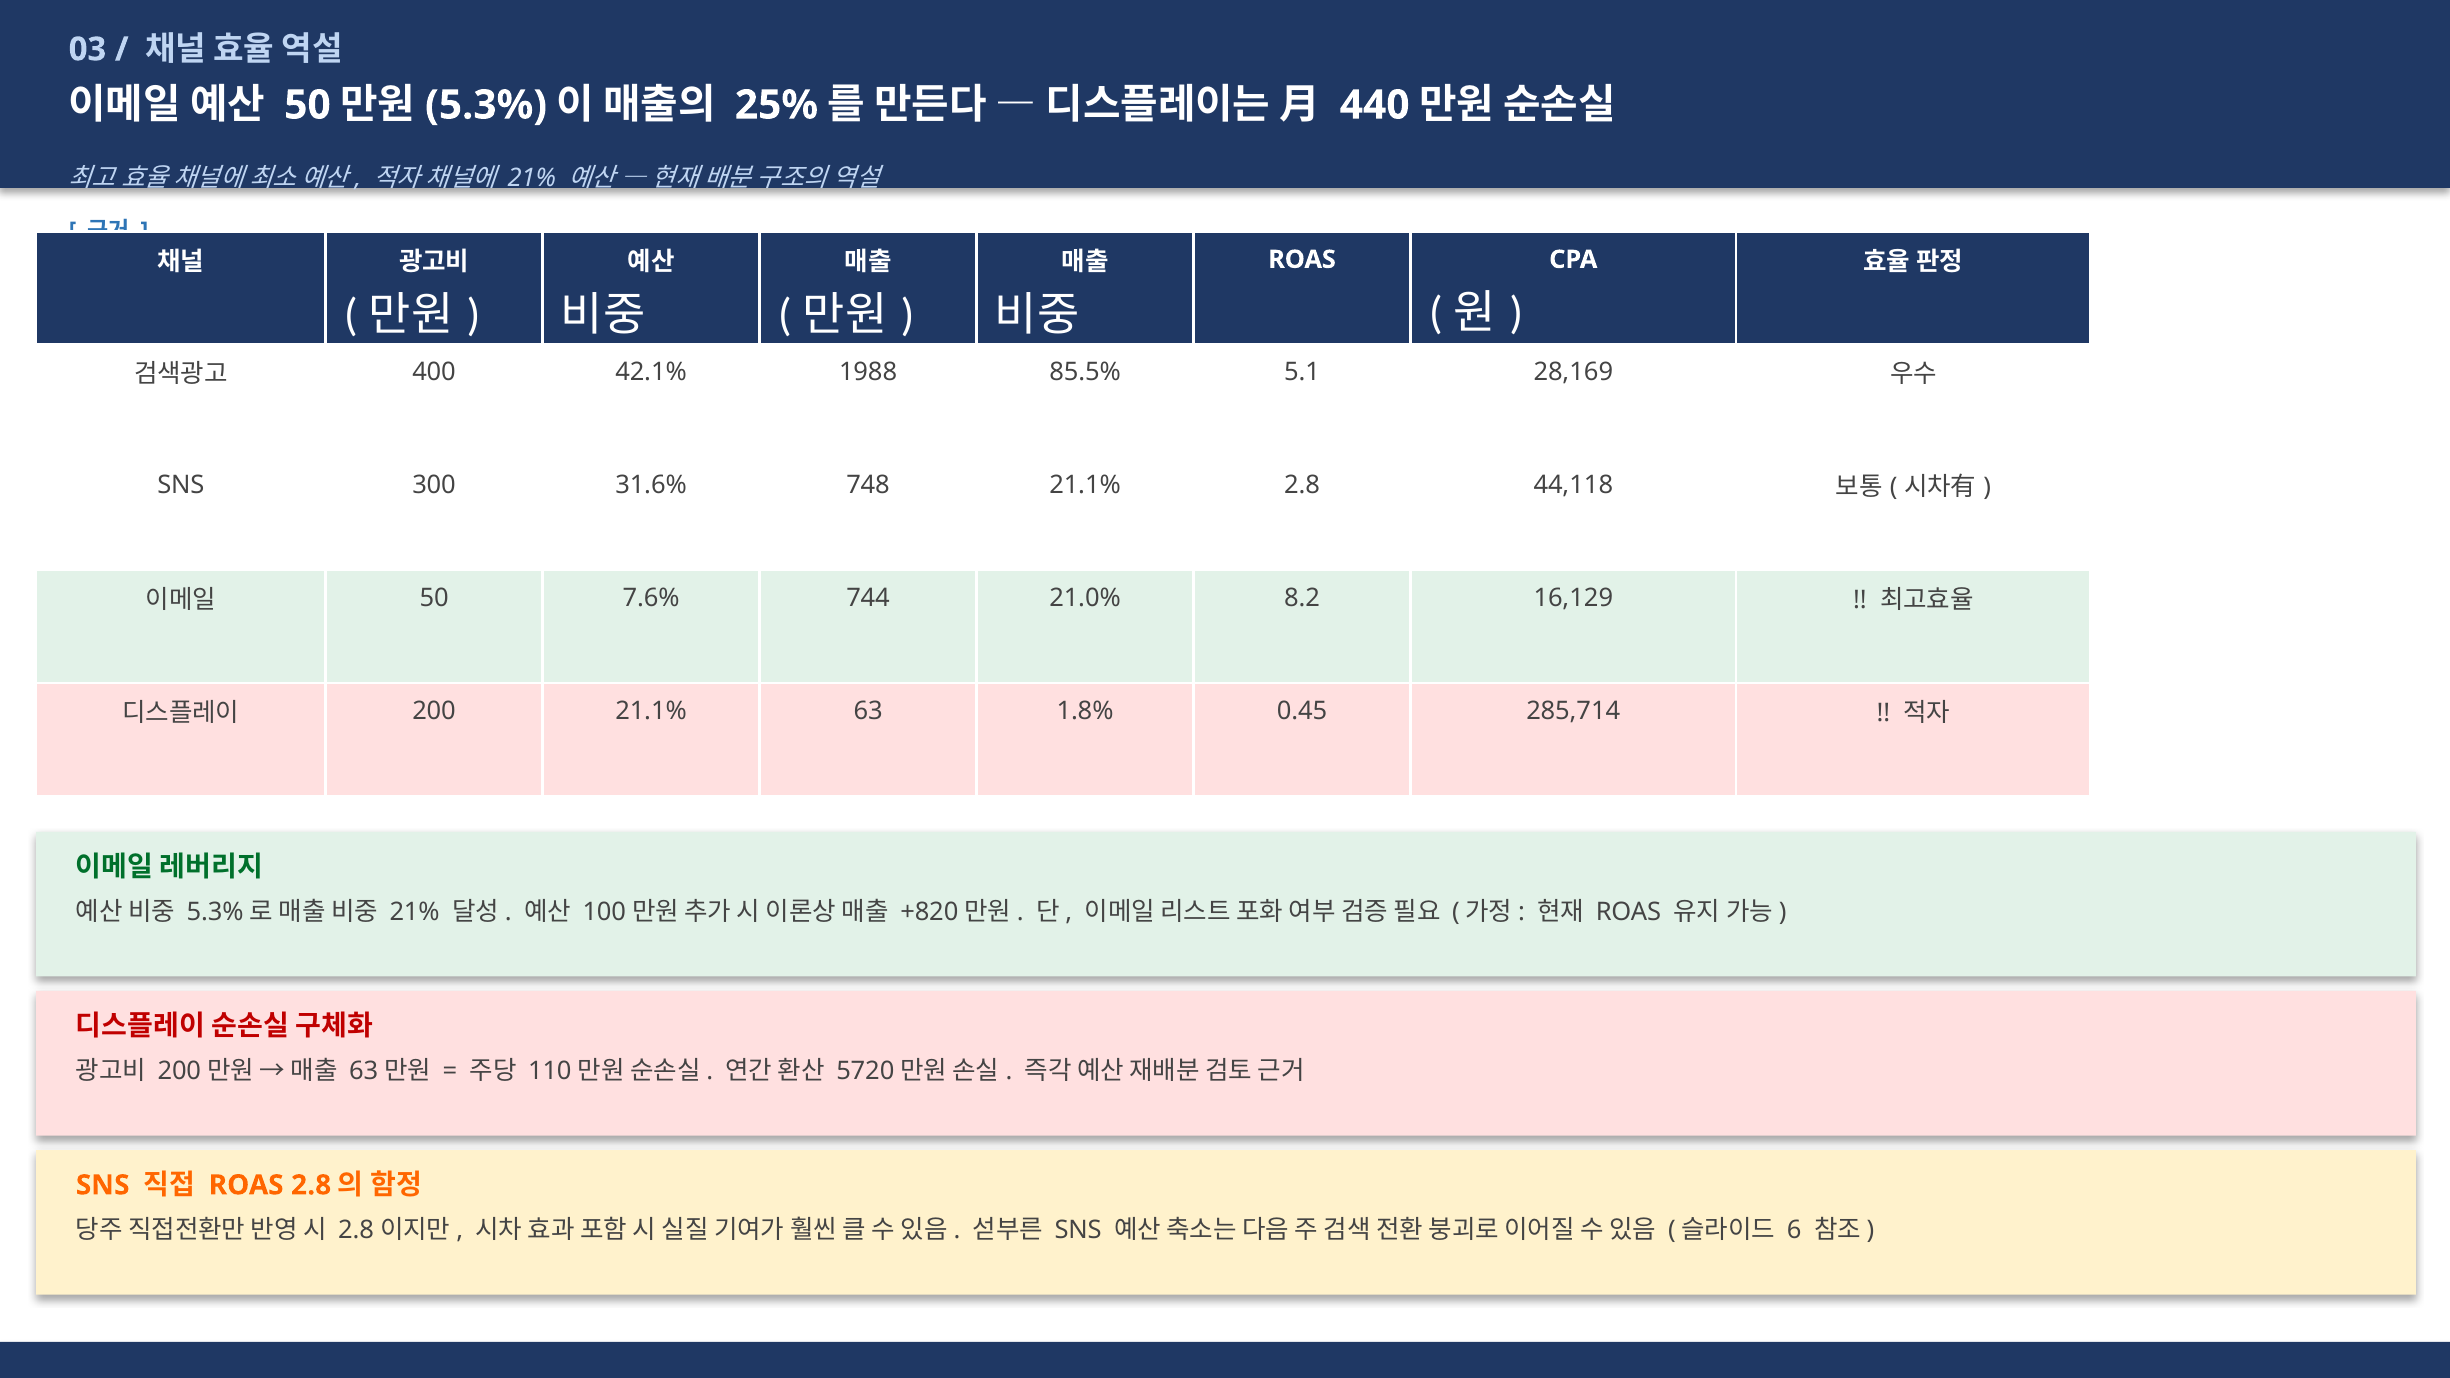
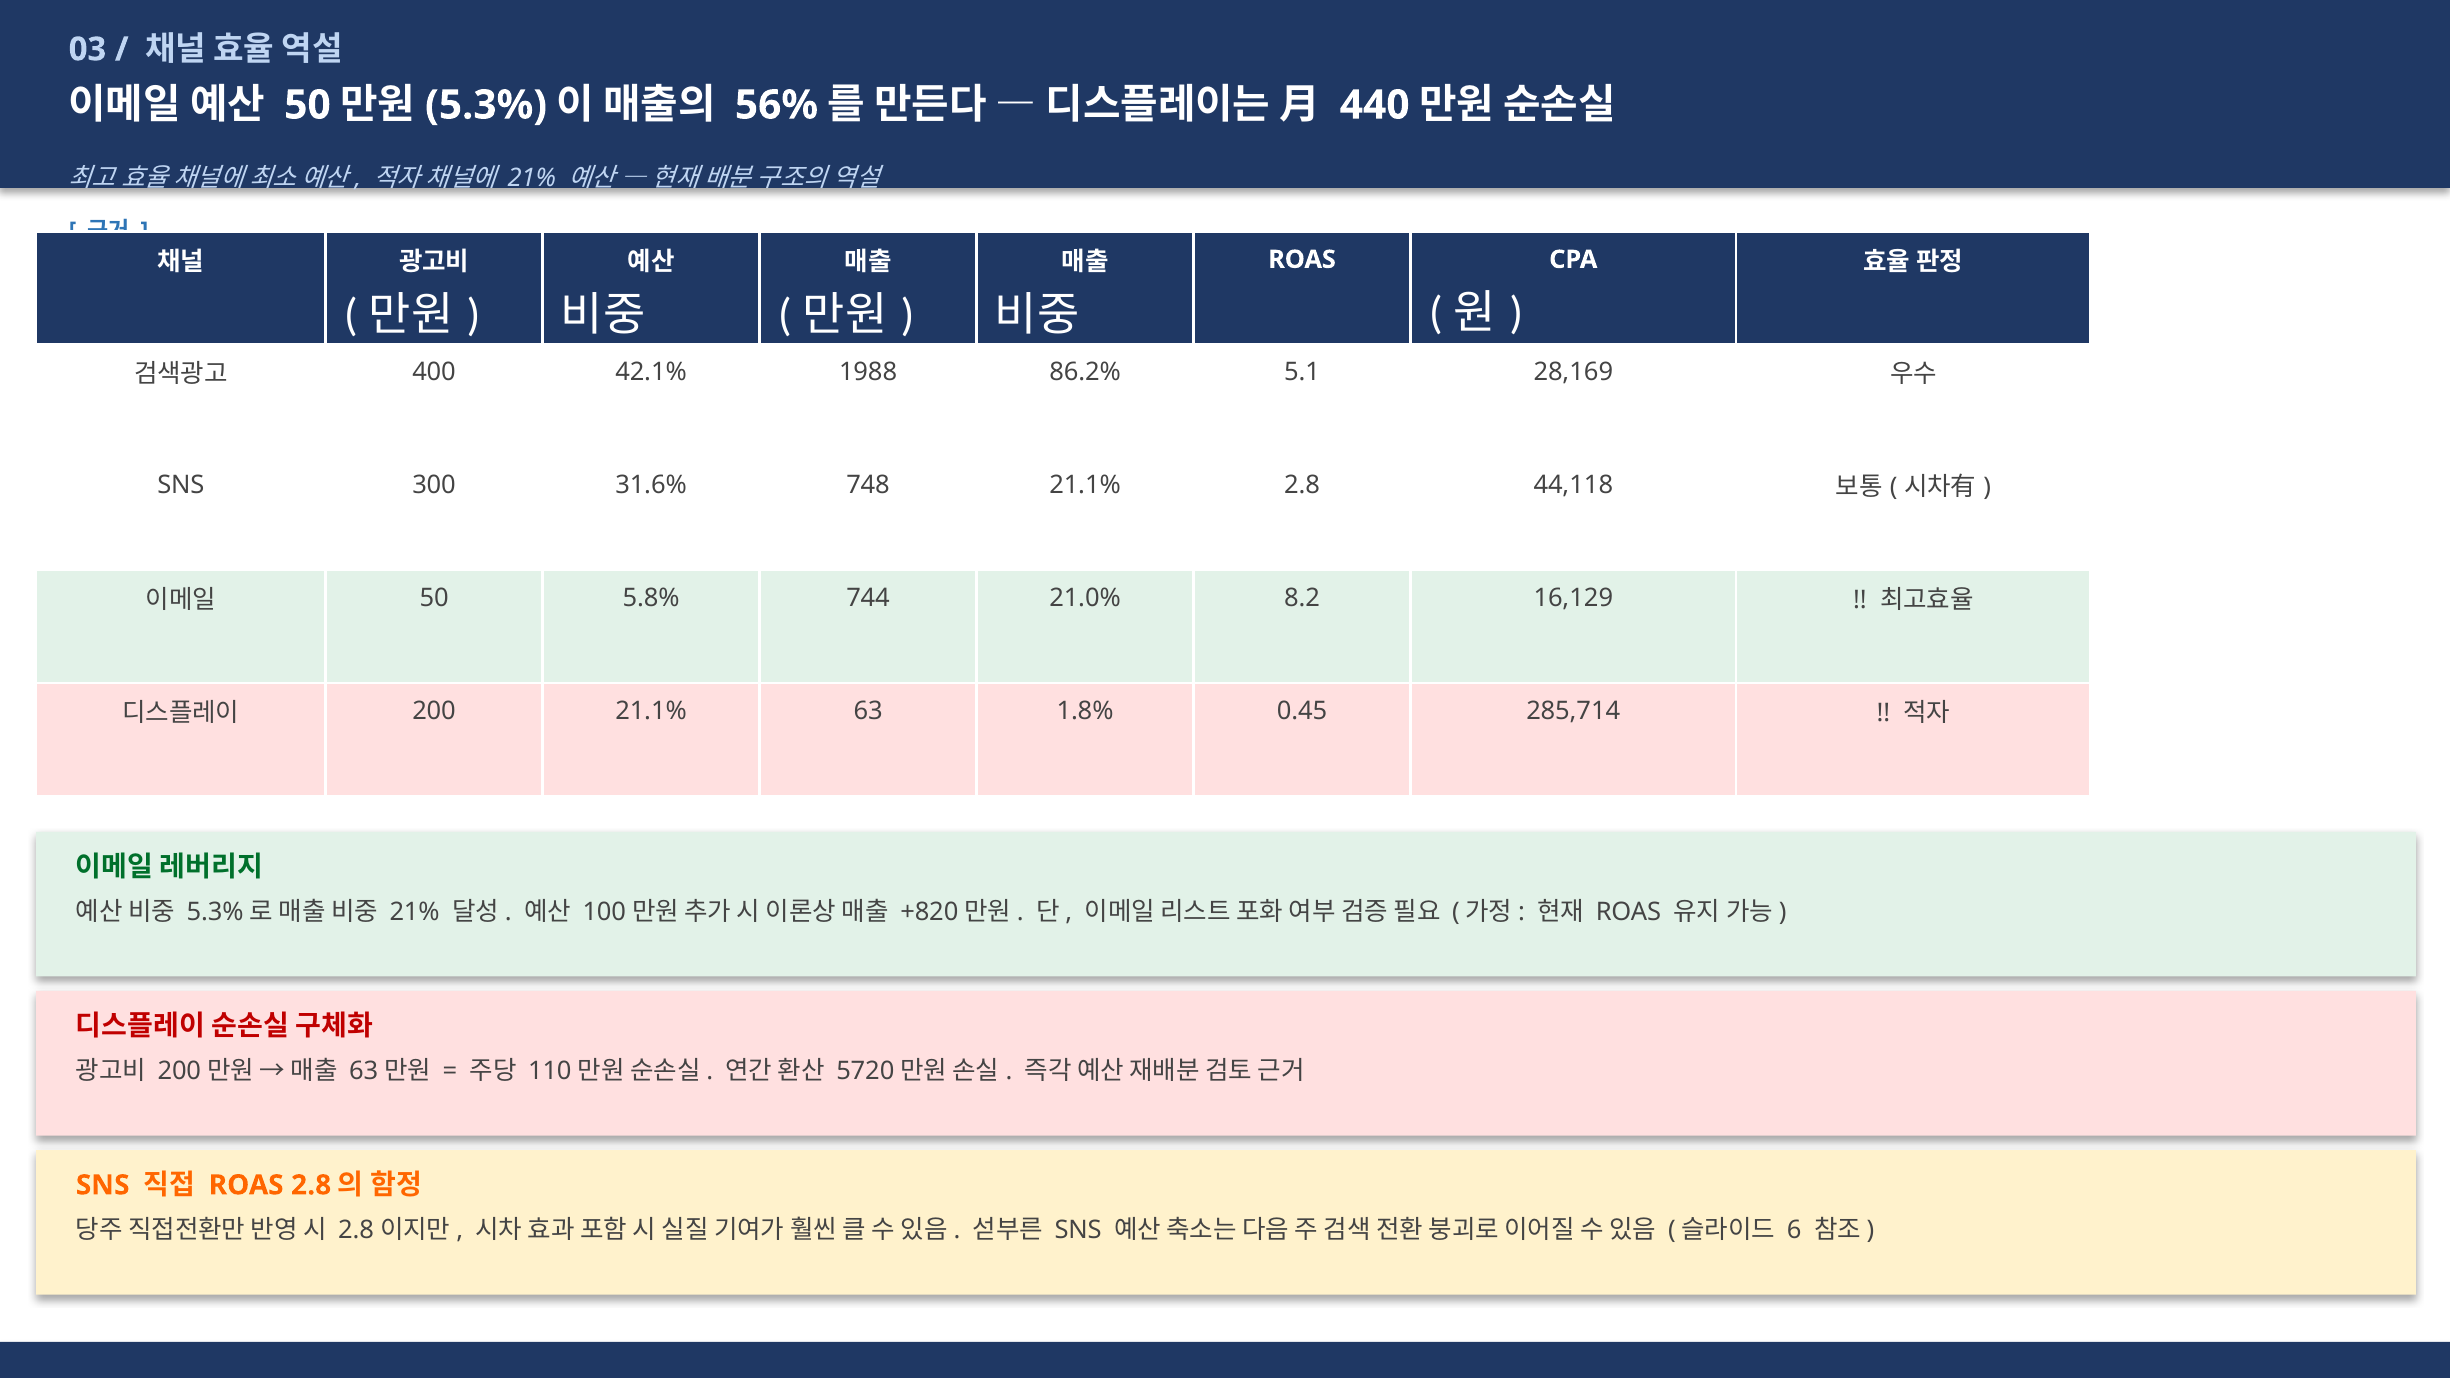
25%: 25% -> 56%
85.5%: 85.5% -> 86.2%
7.6%: 7.6% -> 5.8%
